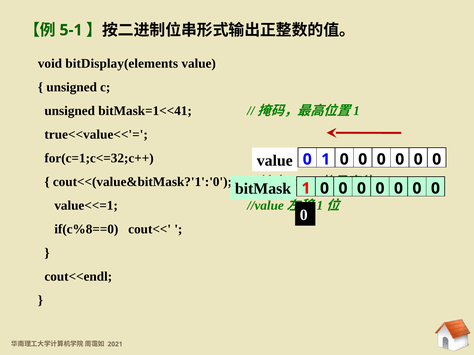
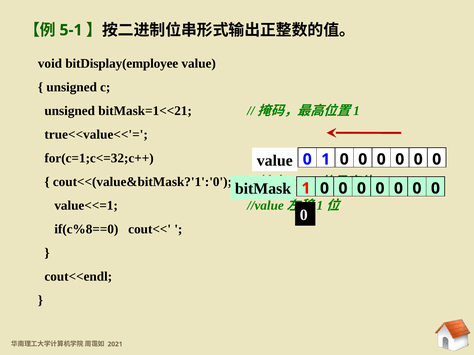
bitDisplay(elements: bitDisplay(elements -> bitDisplay(employee
bitMask=1<<41: bitMask=1<<41 -> bitMask=1<<21
